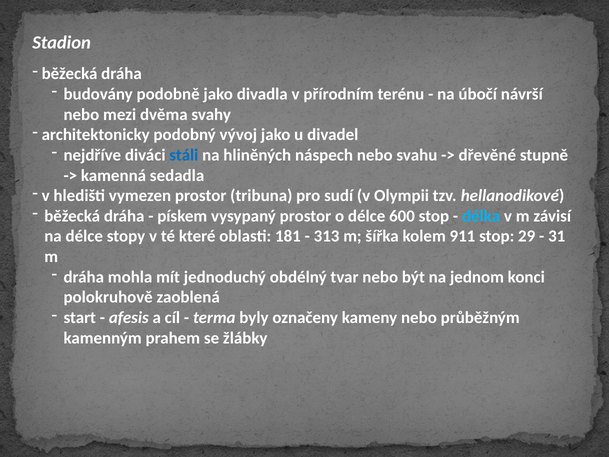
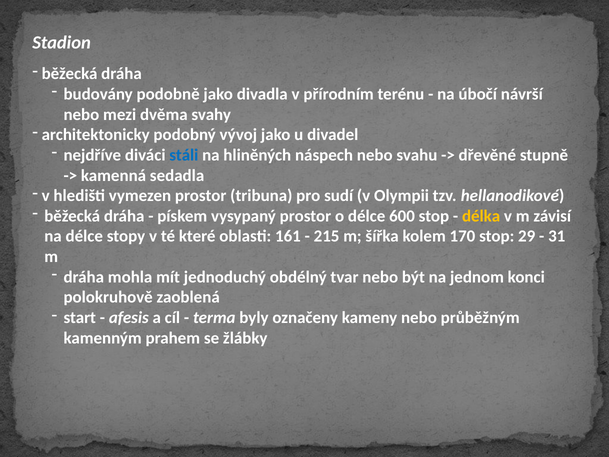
délka colour: light blue -> yellow
181: 181 -> 161
313: 313 -> 215
911: 911 -> 170
